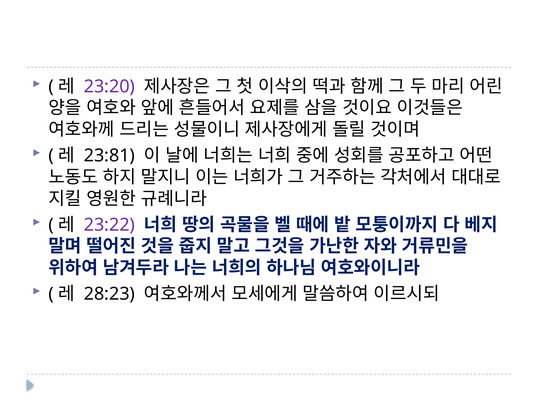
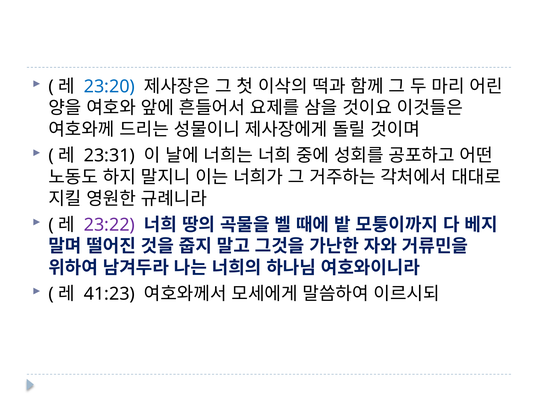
23:20 colour: purple -> blue
23:81: 23:81 -> 23:31
28:23: 28:23 -> 41:23
